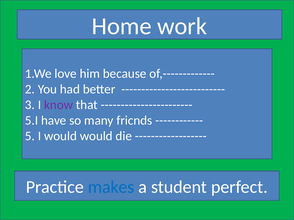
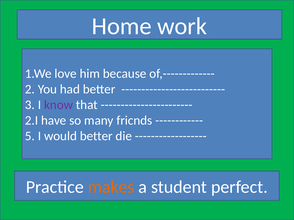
5.I: 5.I -> 2.I
would would: would -> better
makes colour: blue -> orange
